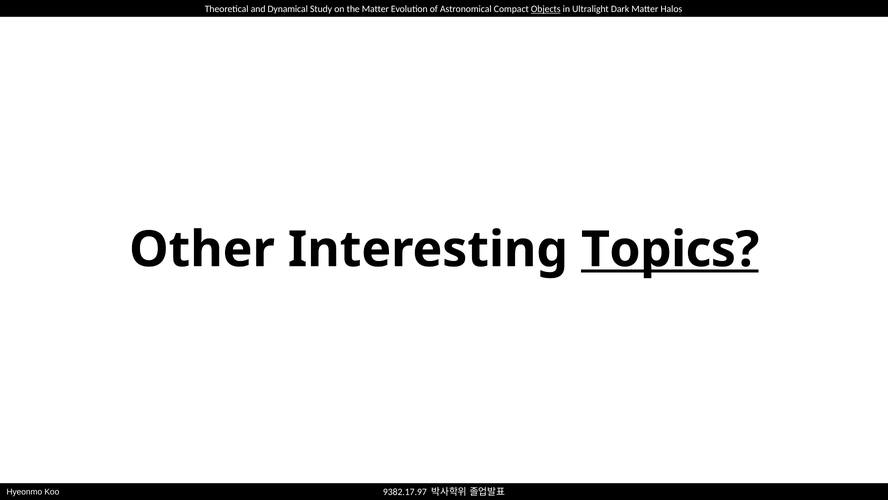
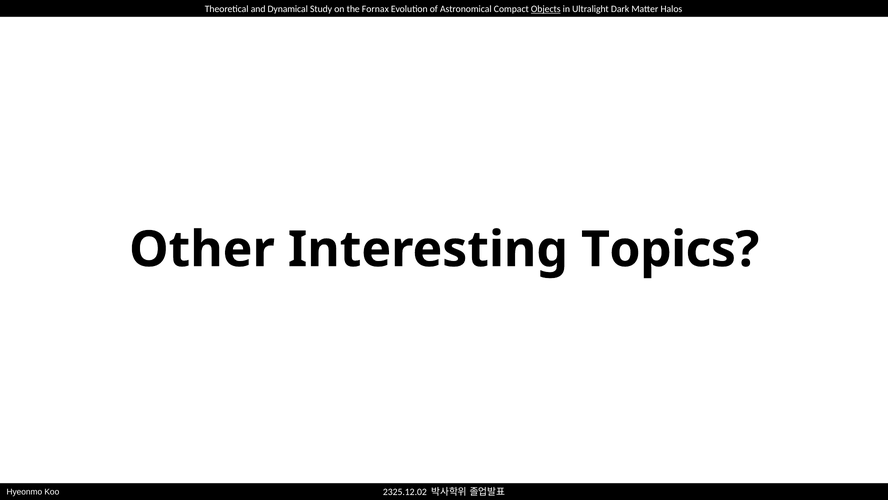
the Matter: Matter -> Fornax
Topics underline: present -> none
9382.17.97: 9382.17.97 -> 2325.12.02
